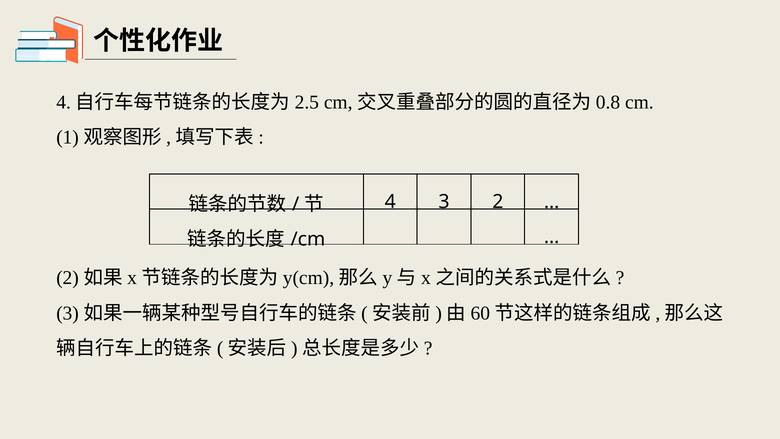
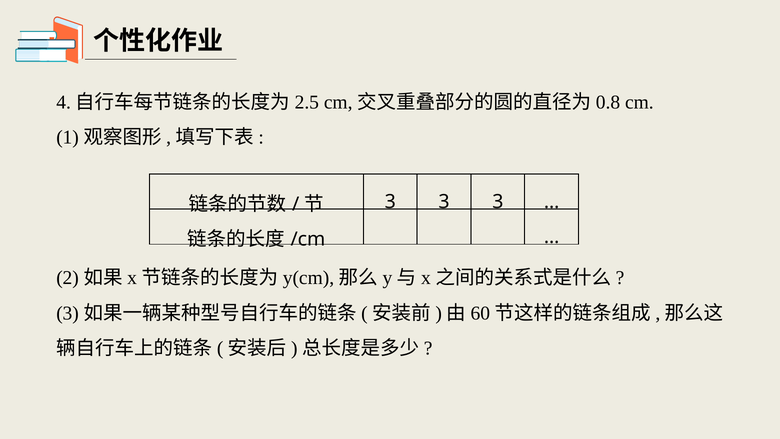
4 at (390, 201): 4 -> 3
2 at (498, 201): 2 -> 3
